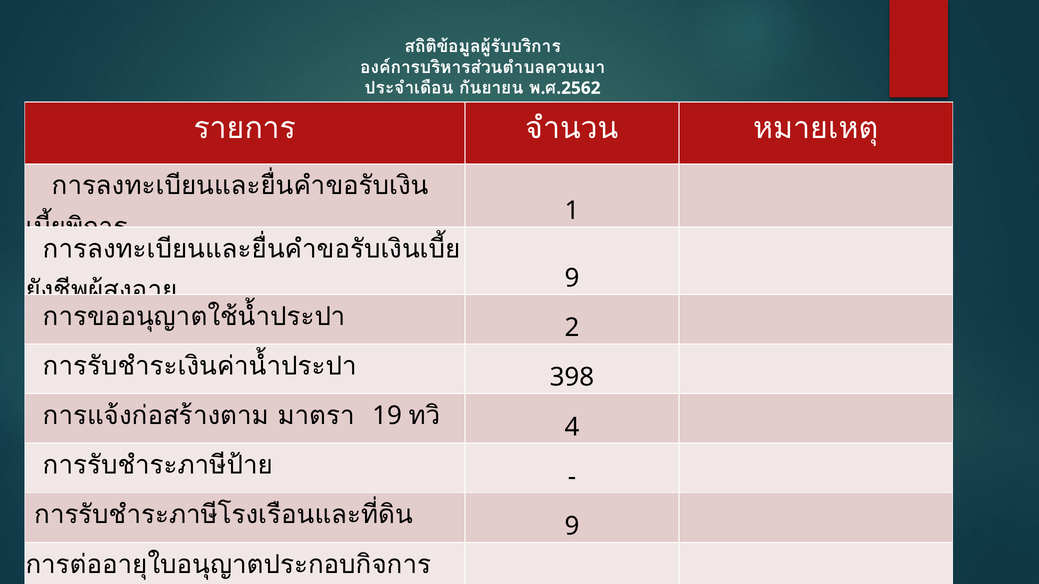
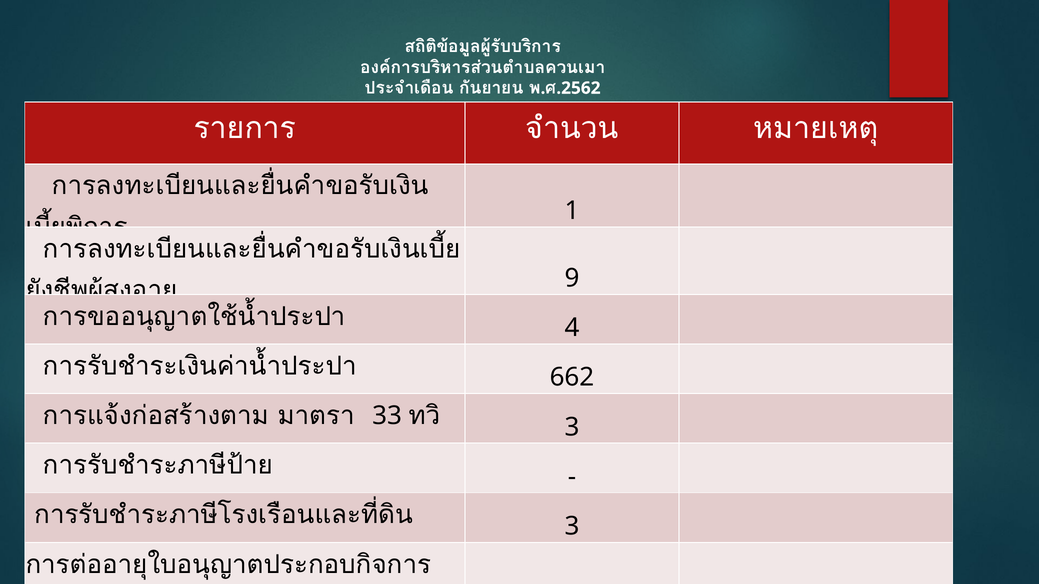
2 at (572, 328): 2 -> 4
398: 398 -> 662
19: 19 -> 33
4 at (572, 427): 4 -> 3
9 at (572, 527): 9 -> 3
